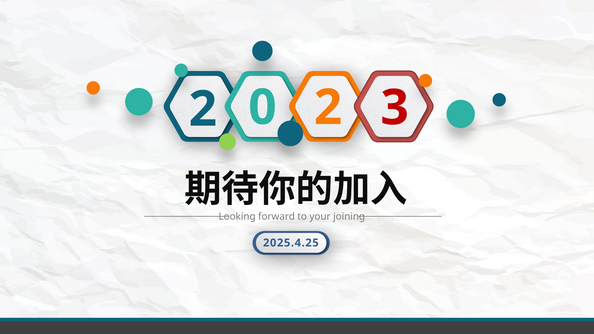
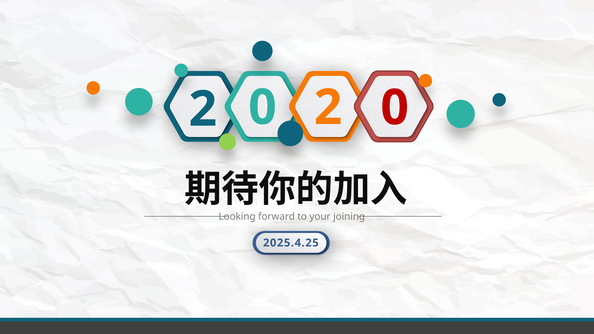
3 at (395, 108): 3 -> 0
